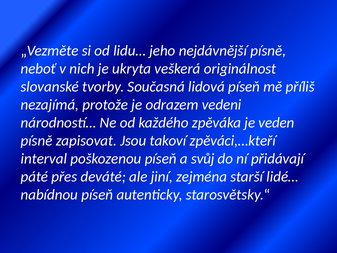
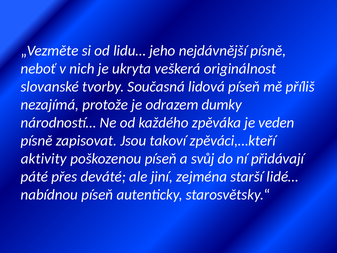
vedeni: vedeni -> dumky
interval: interval -> aktivity
